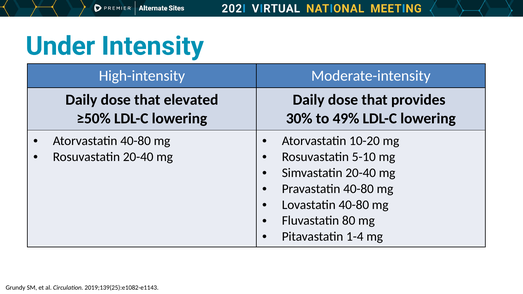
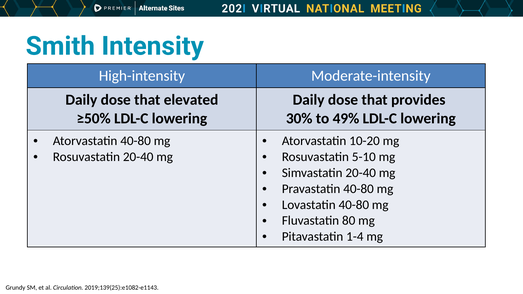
Under: Under -> Smith
